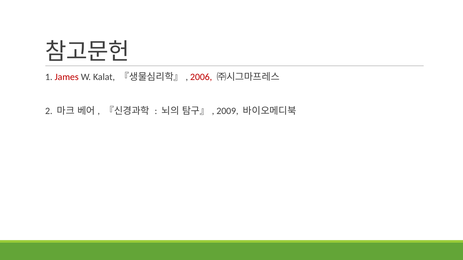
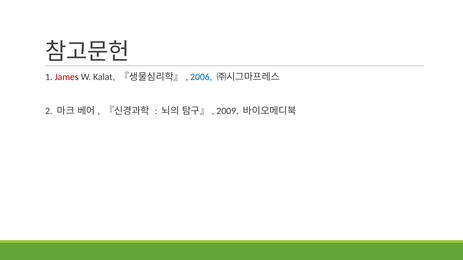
2006 colour: red -> blue
